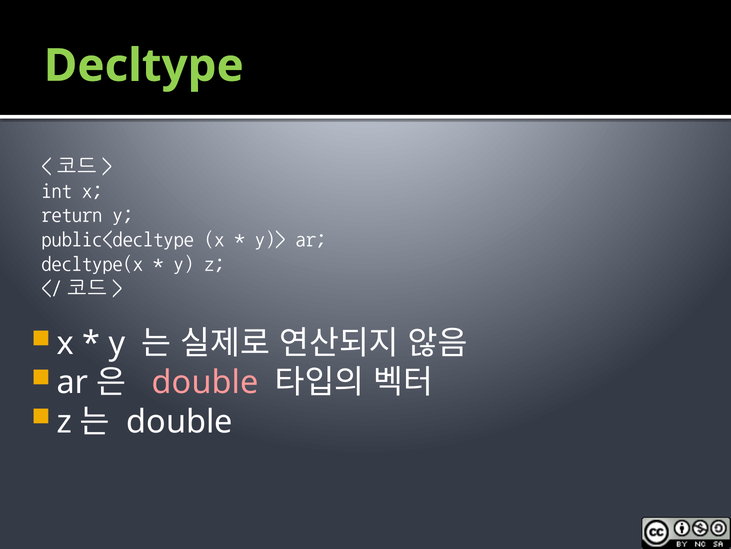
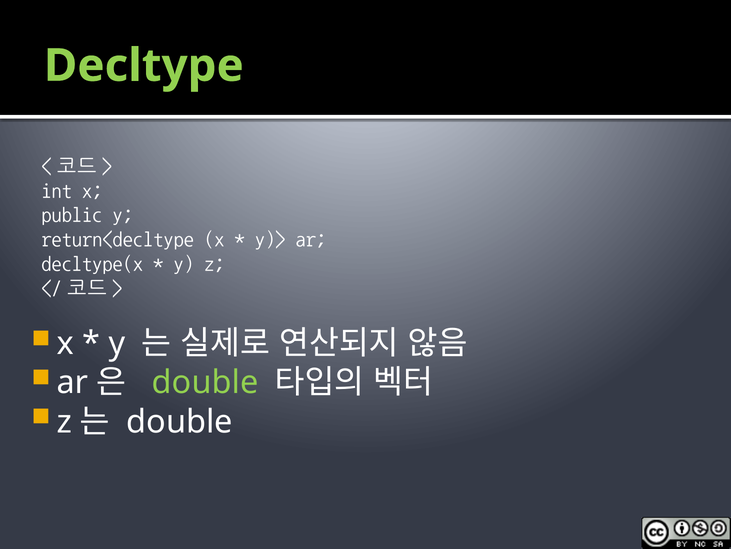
return: return -> public
public<decltype: public<decltype -> return<decltype
double at (205, 382) colour: pink -> light green
